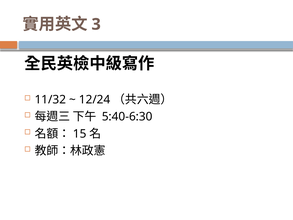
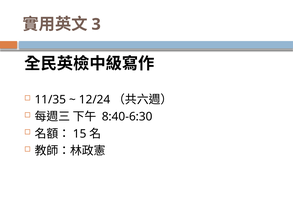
11/32: 11/32 -> 11/35
5:40-6:30: 5:40-6:30 -> 8:40-6:30
